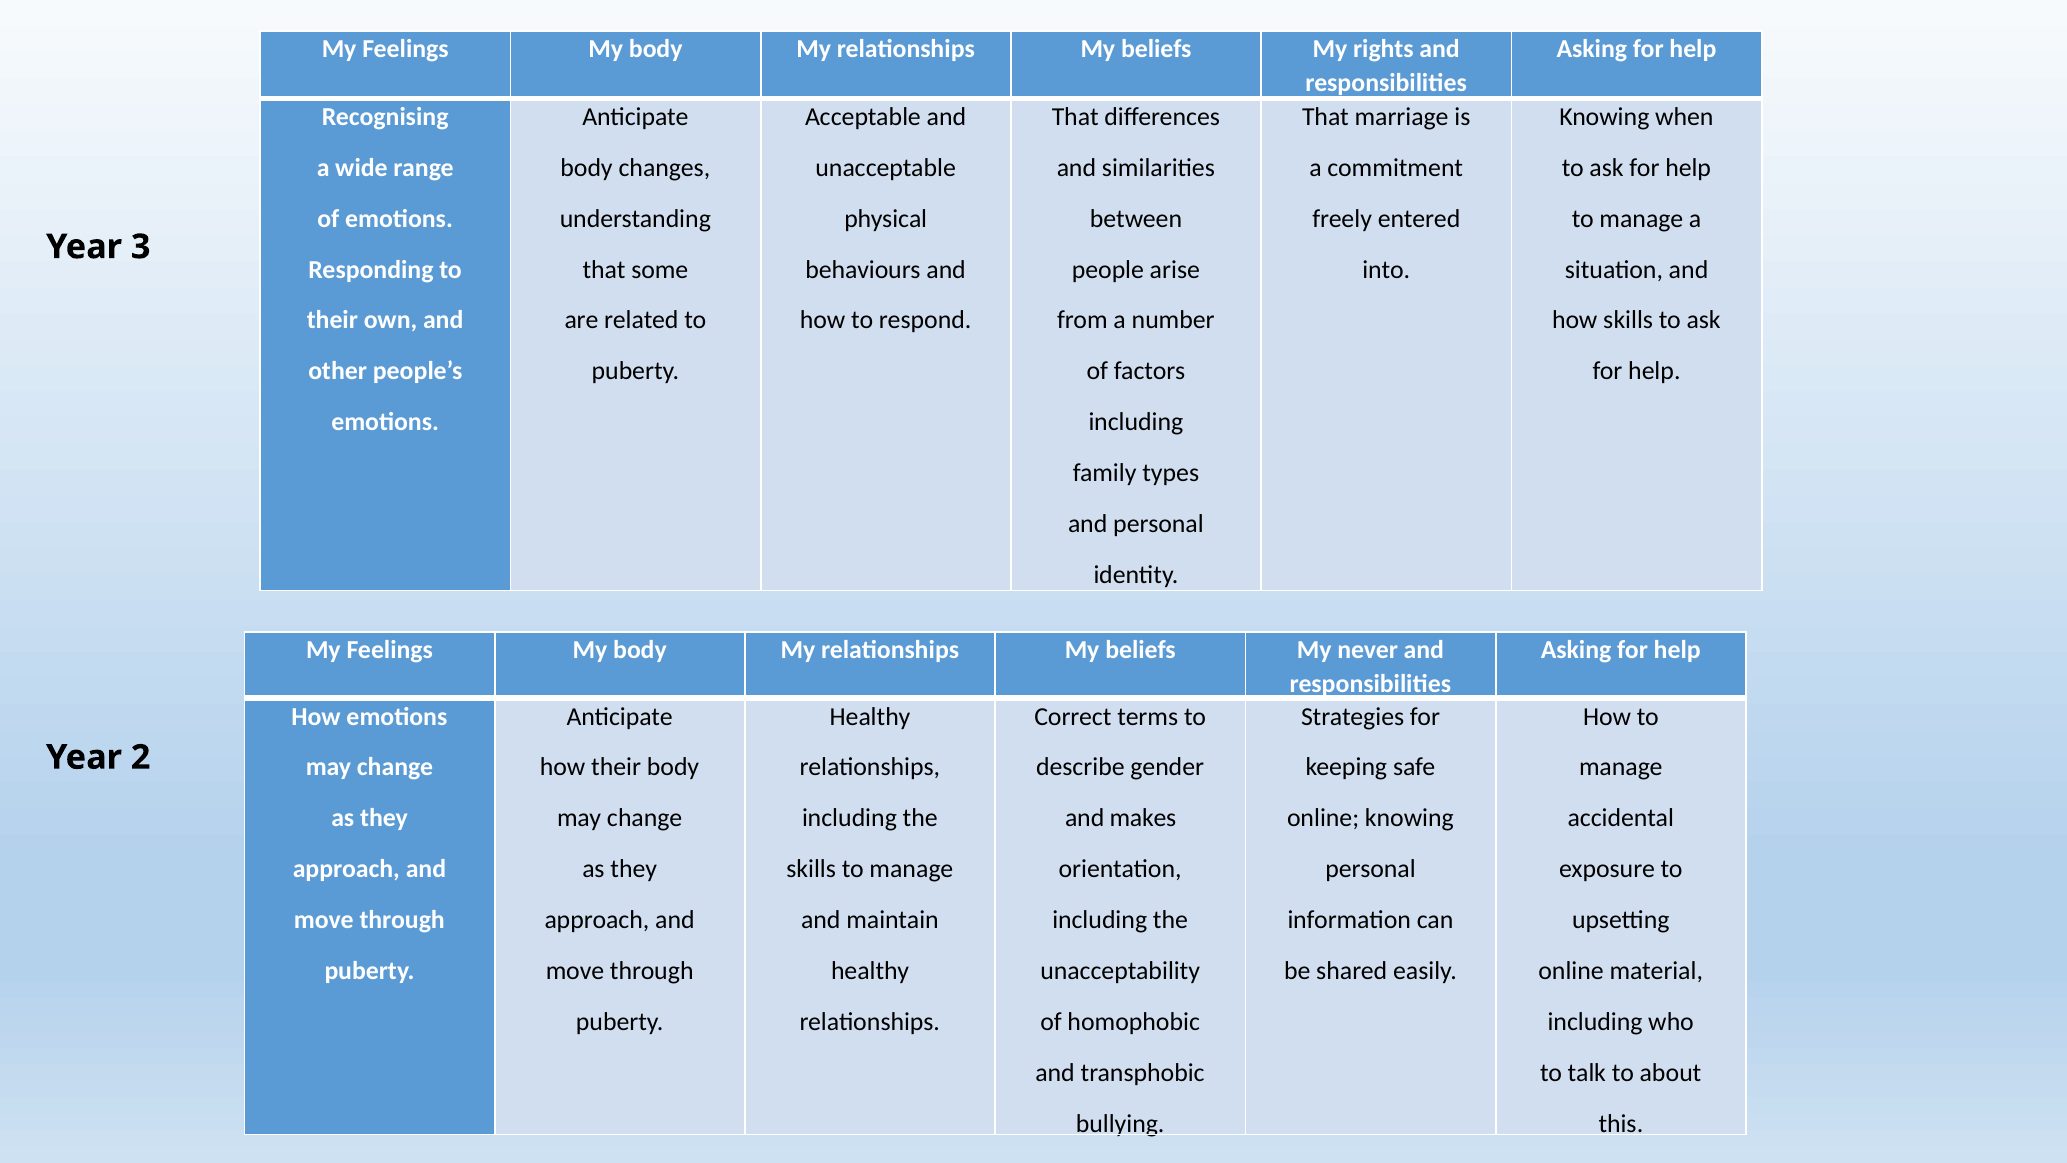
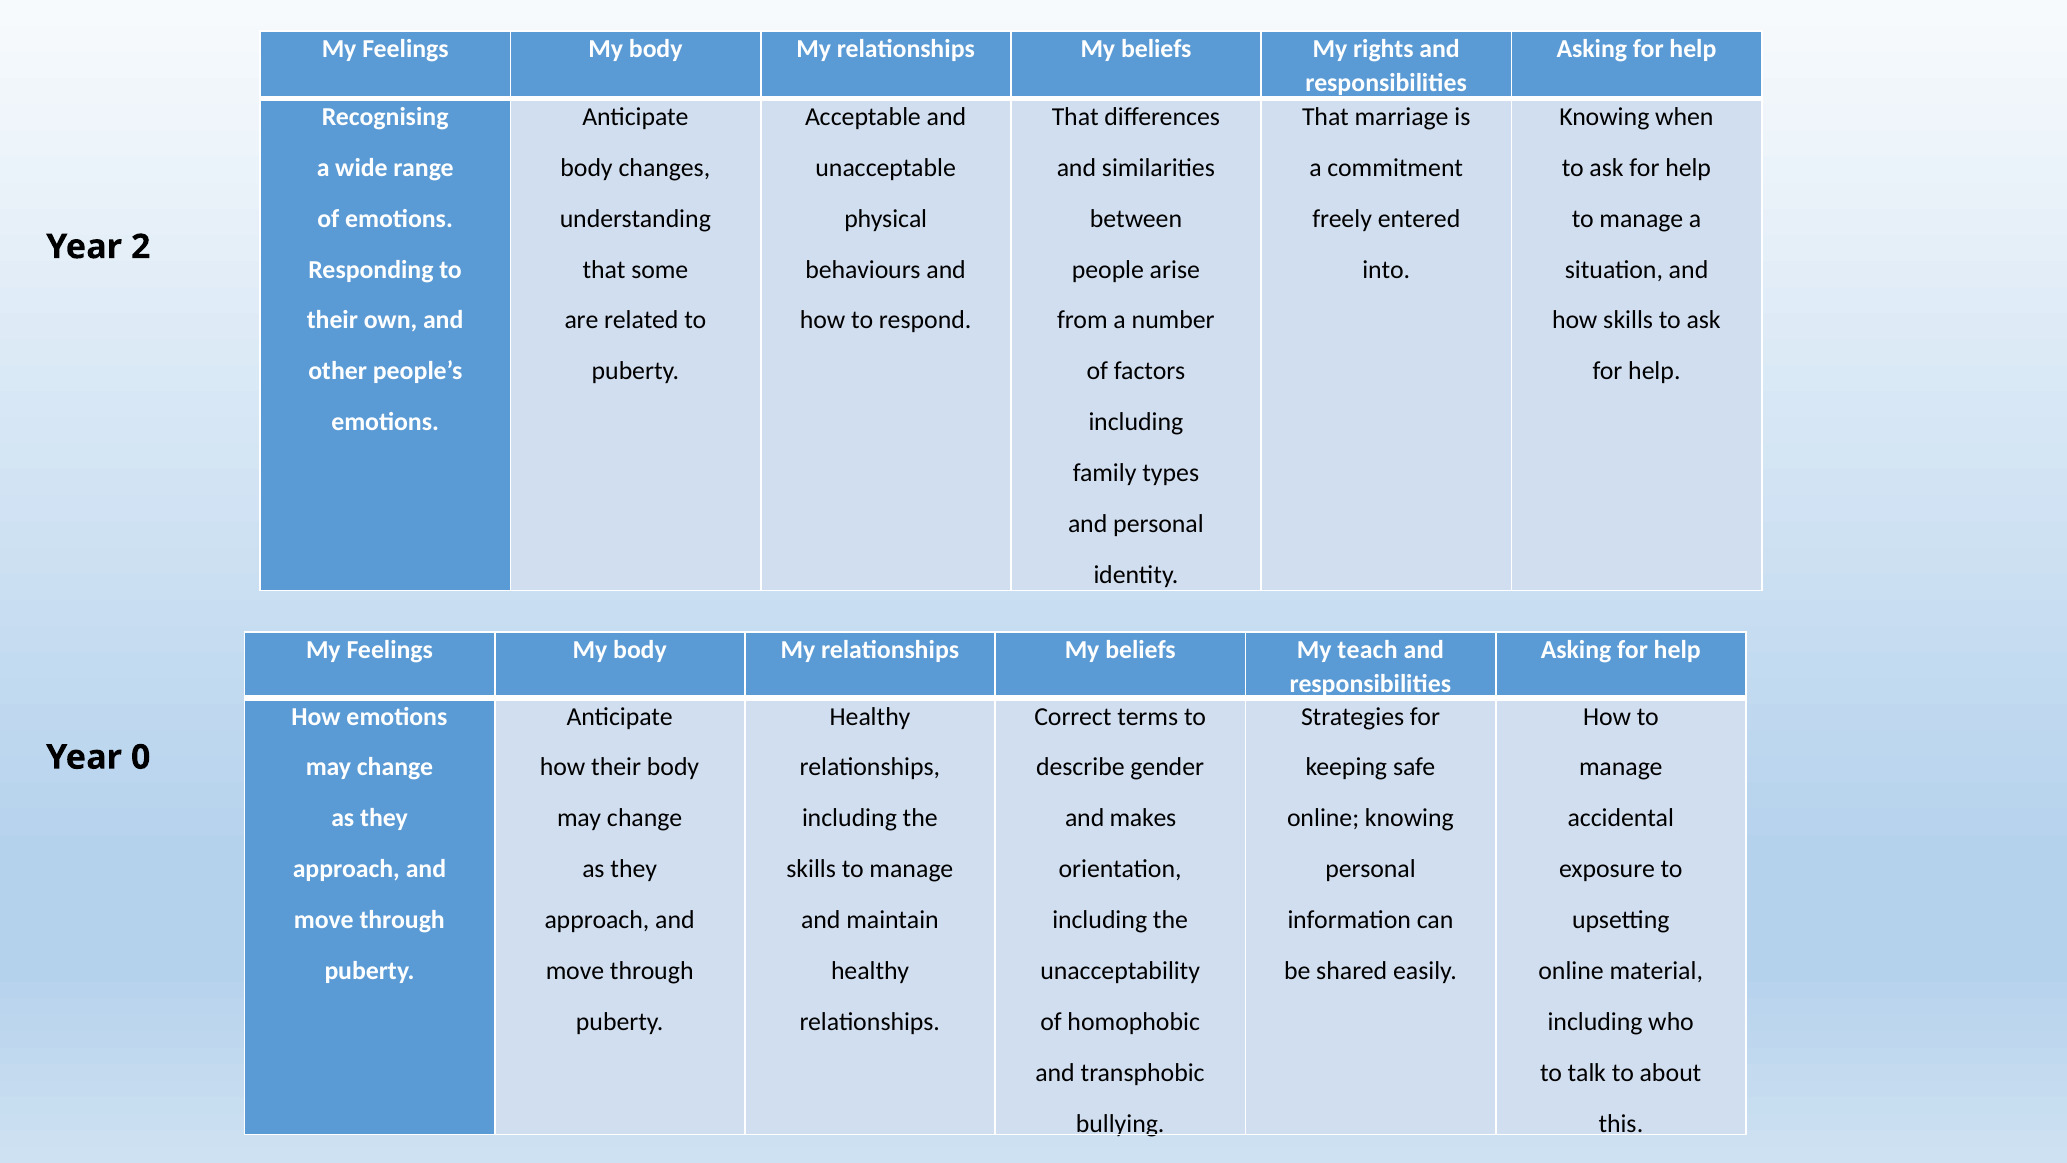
3: 3 -> 2
never: never -> teach
2: 2 -> 0
